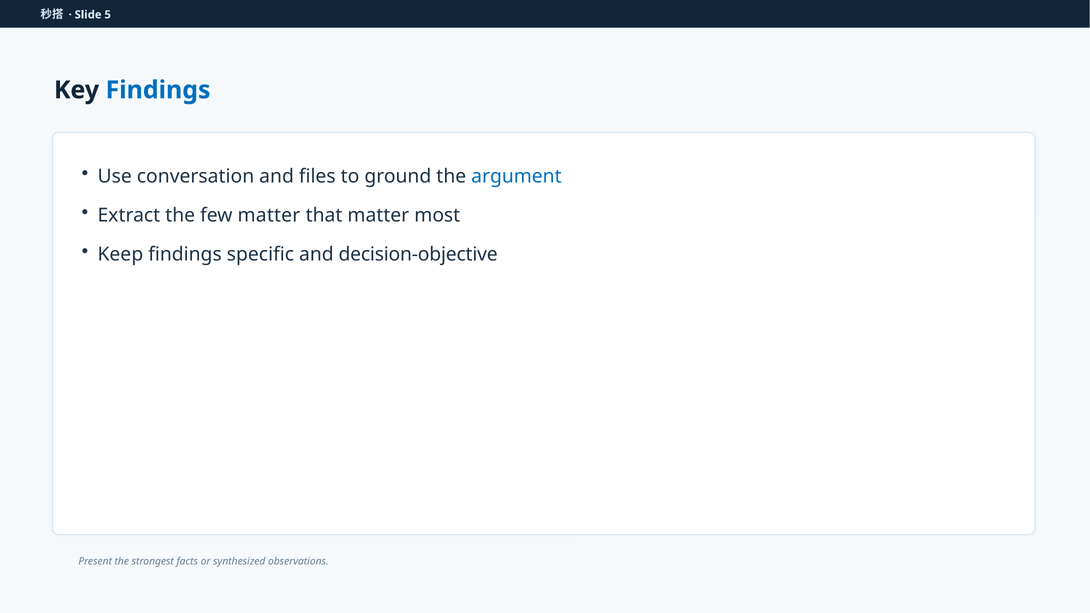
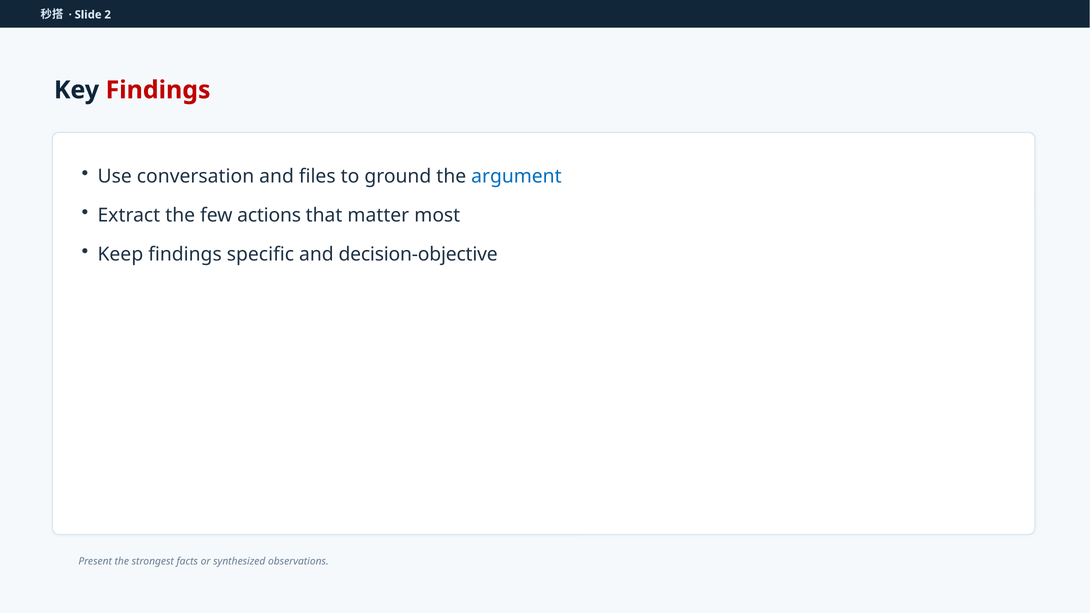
5: 5 -> 2
Findings at (158, 90) colour: blue -> red
few matter: matter -> actions
